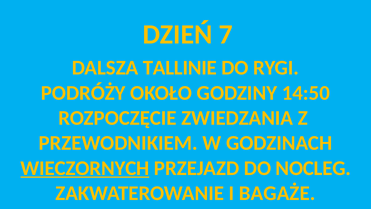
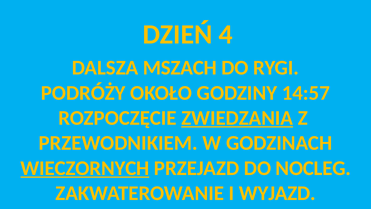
7: 7 -> 4
TALLINIE: TALLINIE -> MSZACH
14:50: 14:50 -> 14:57
ZWIEDZANIA underline: none -> present
BAGAŻE: BAGAŻE -> WYJAZD
